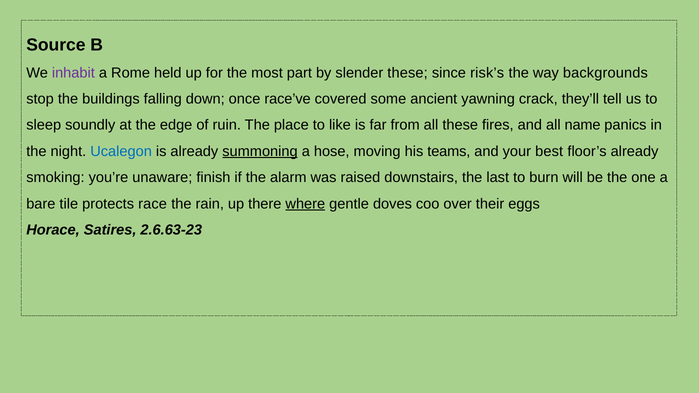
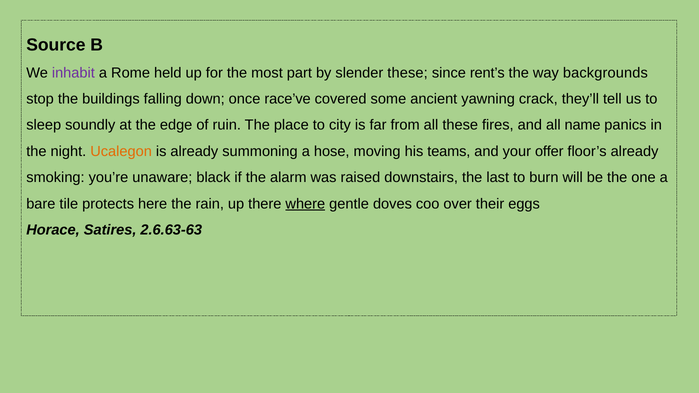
risk’s: risk’s -> rent’s
like: like -> city
Ucalegon colour: blue -> orange
summoning underline: present -> none
best: best -> offer
finish: finish -> black
race: race -> here
2.6.63-23: 2.6.63-23 -> 2.6.63-63
